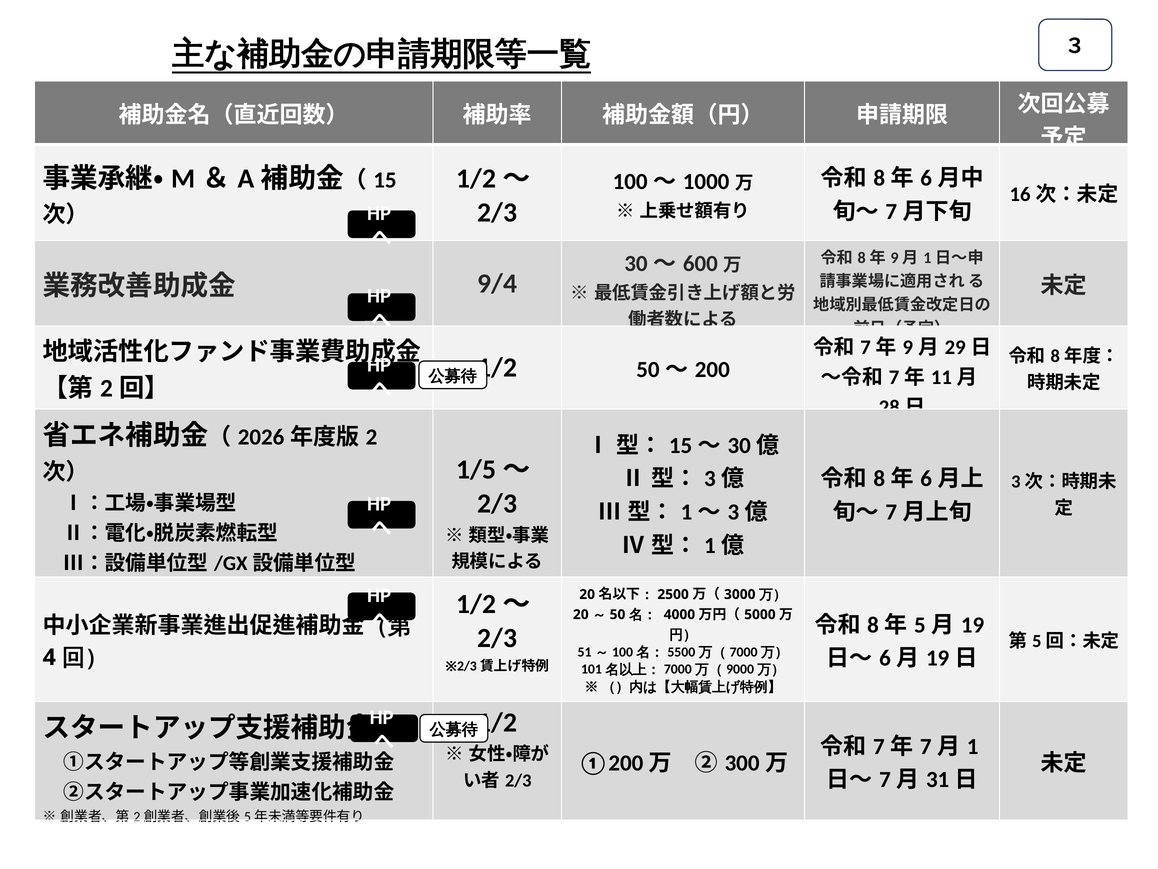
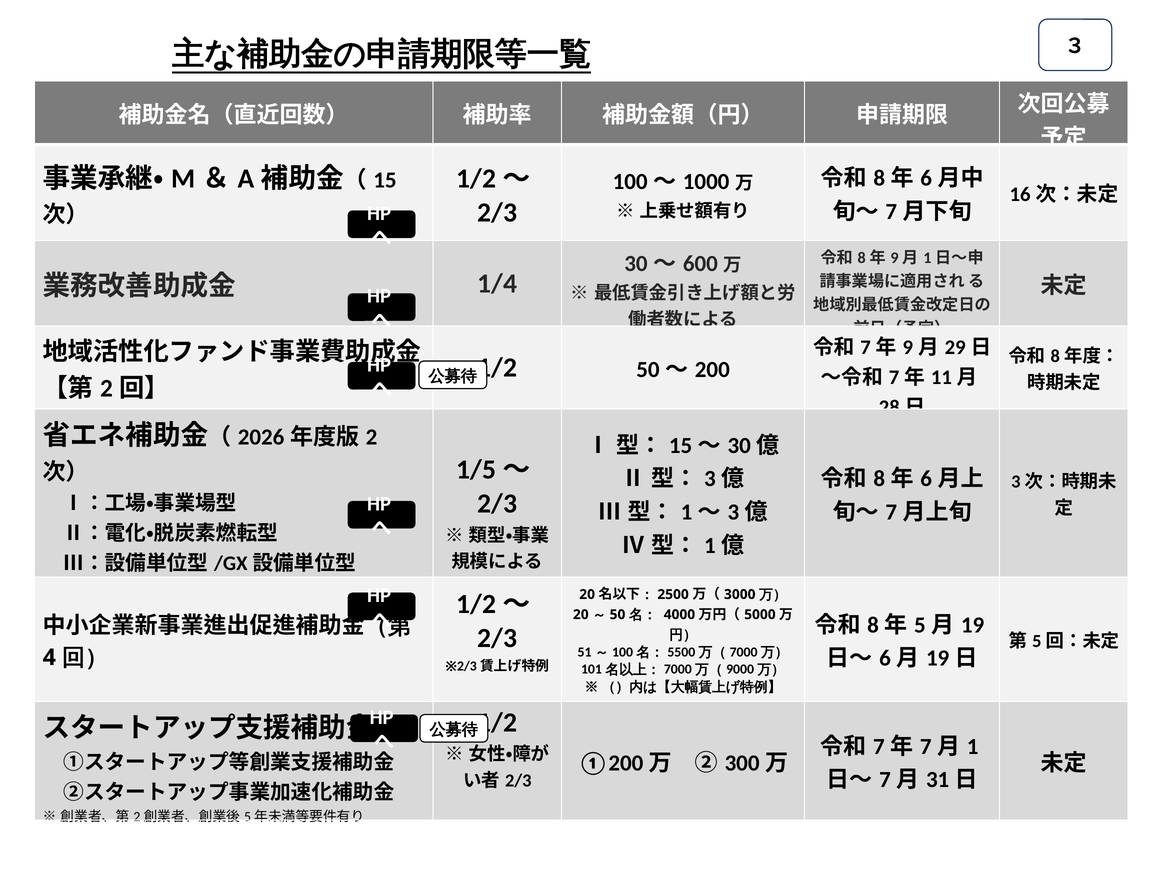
9/4: 9/4 -> 1/4
